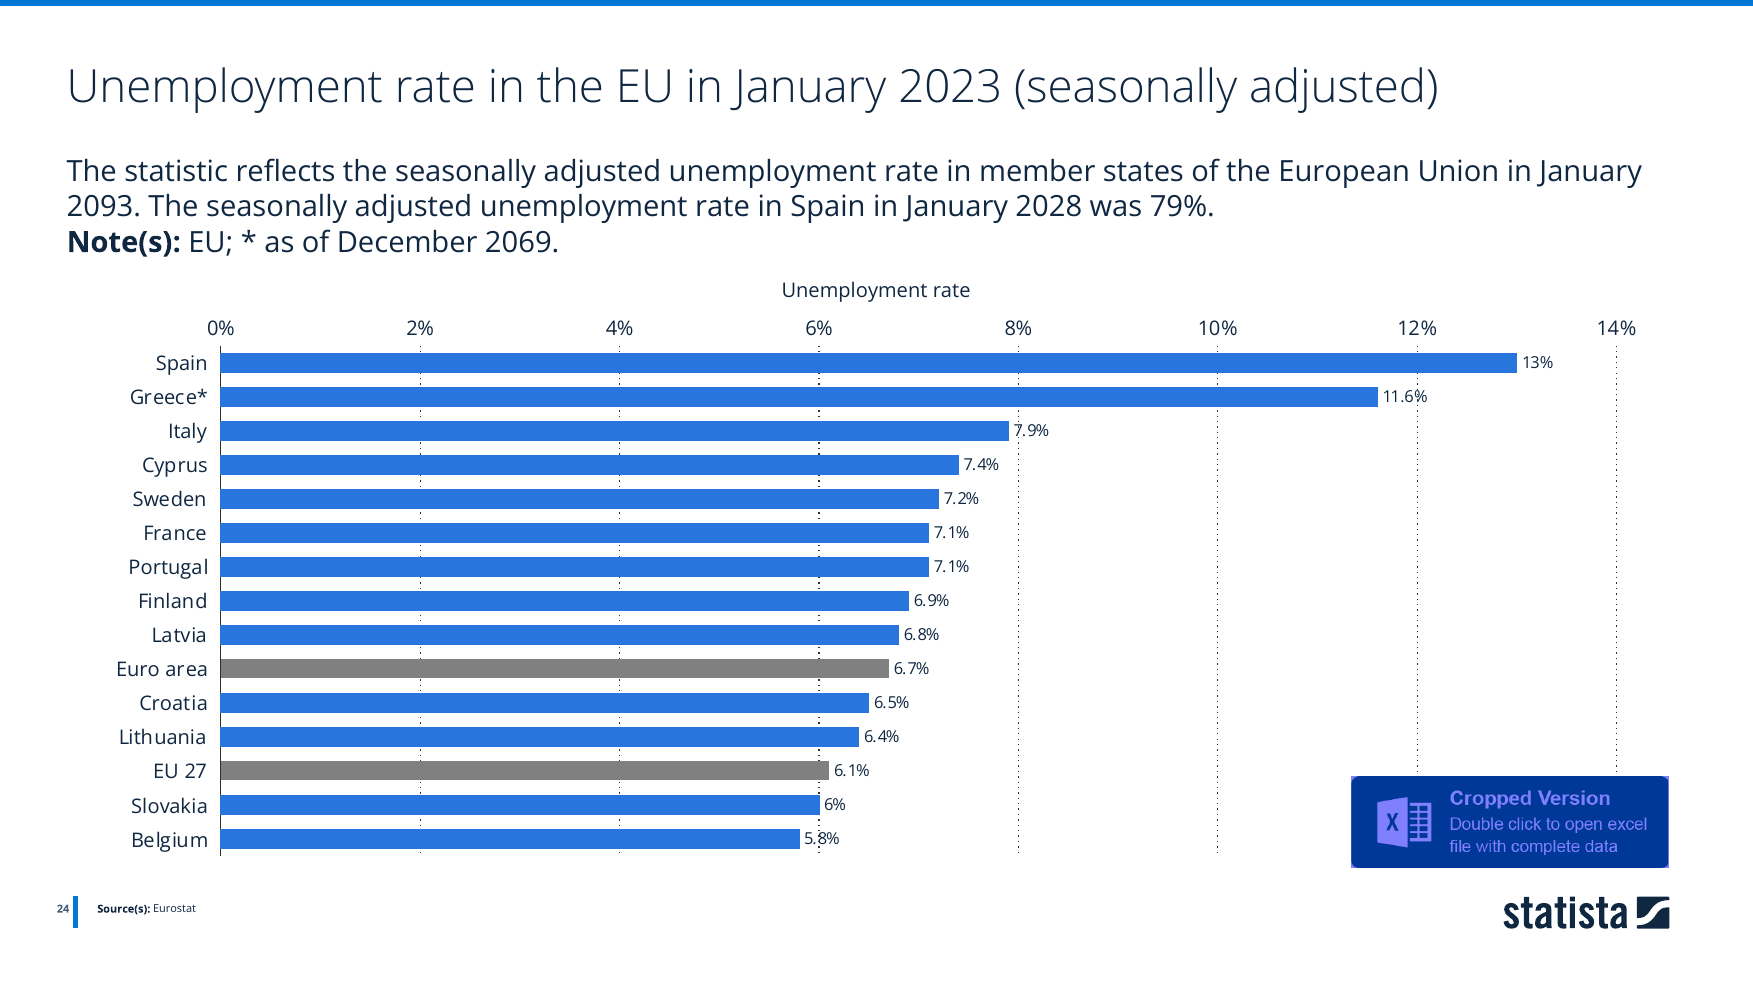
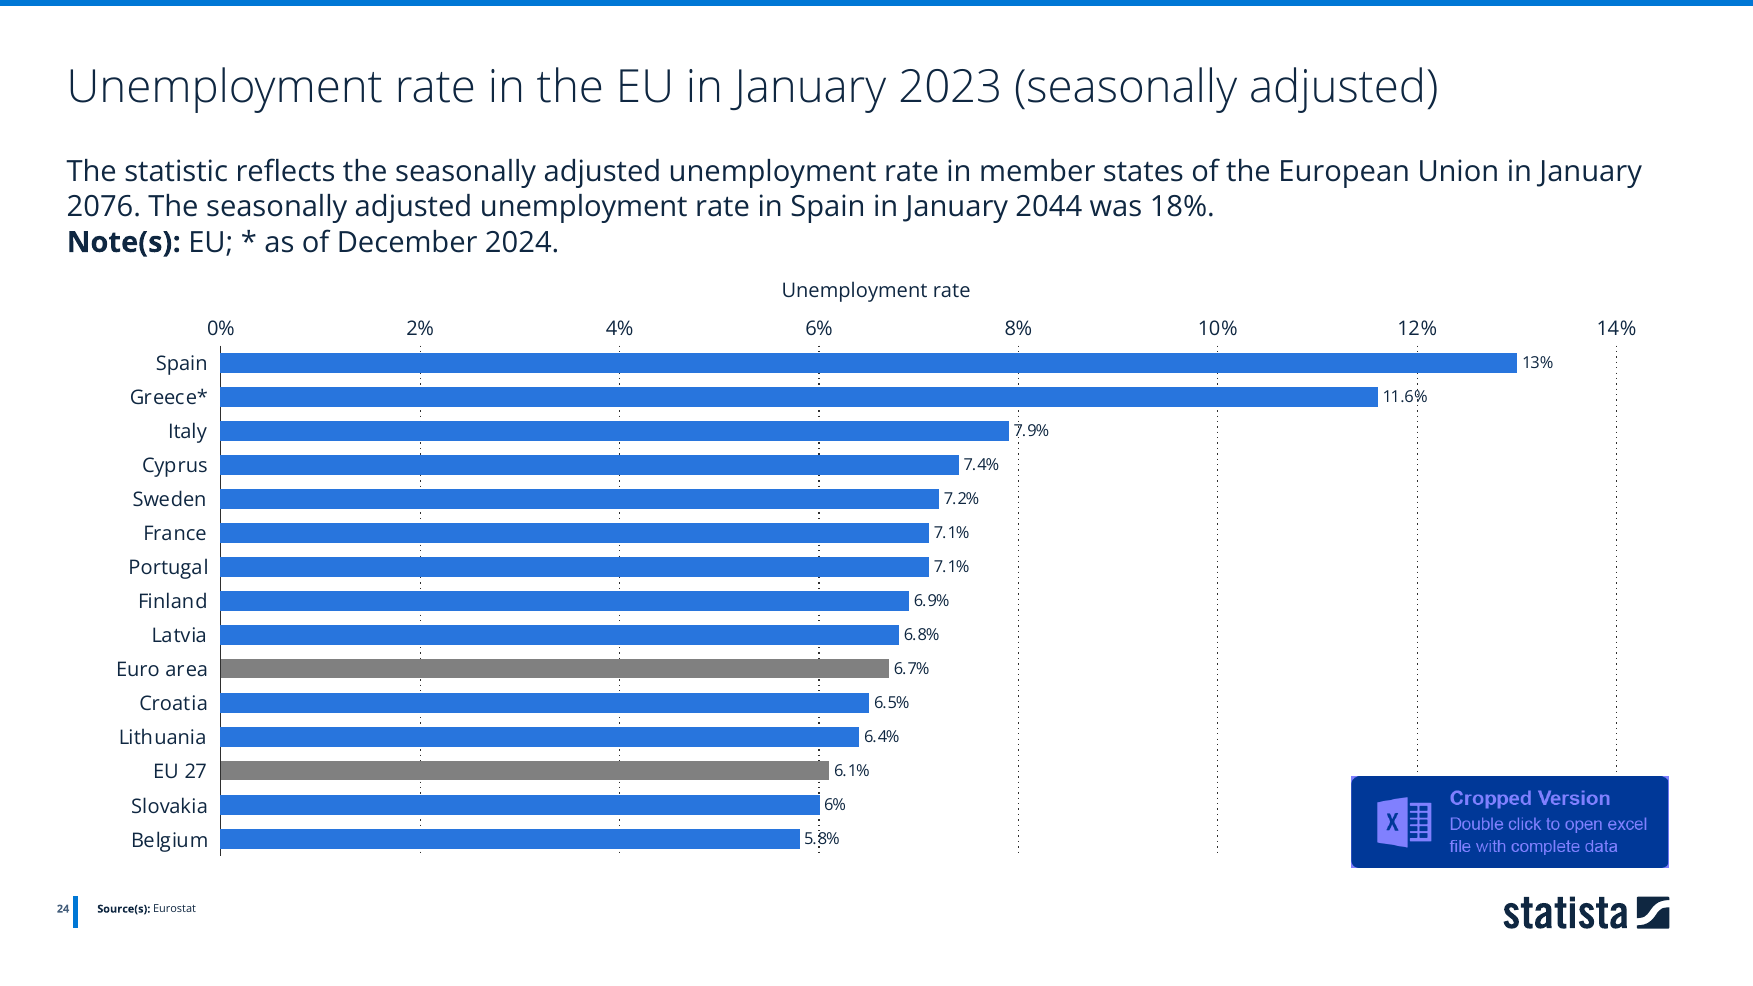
2093: 2093 -> 2076
2028: 2028 -> 2044
79%: 79% -> 18%
2069: 2069 -> 2024
